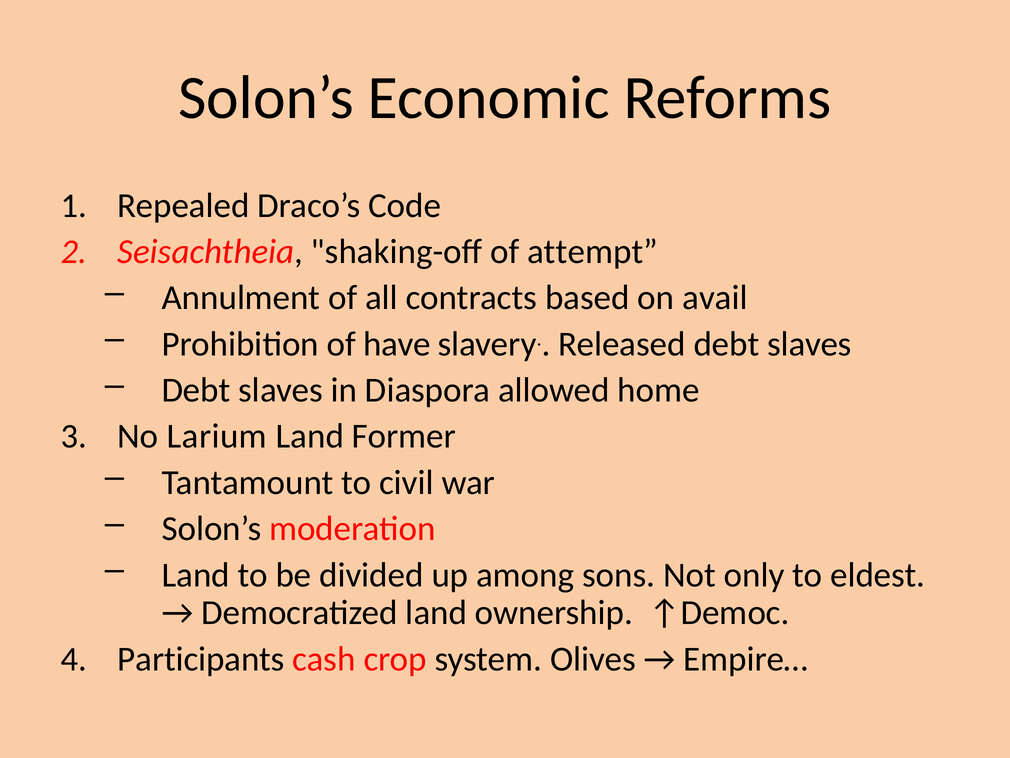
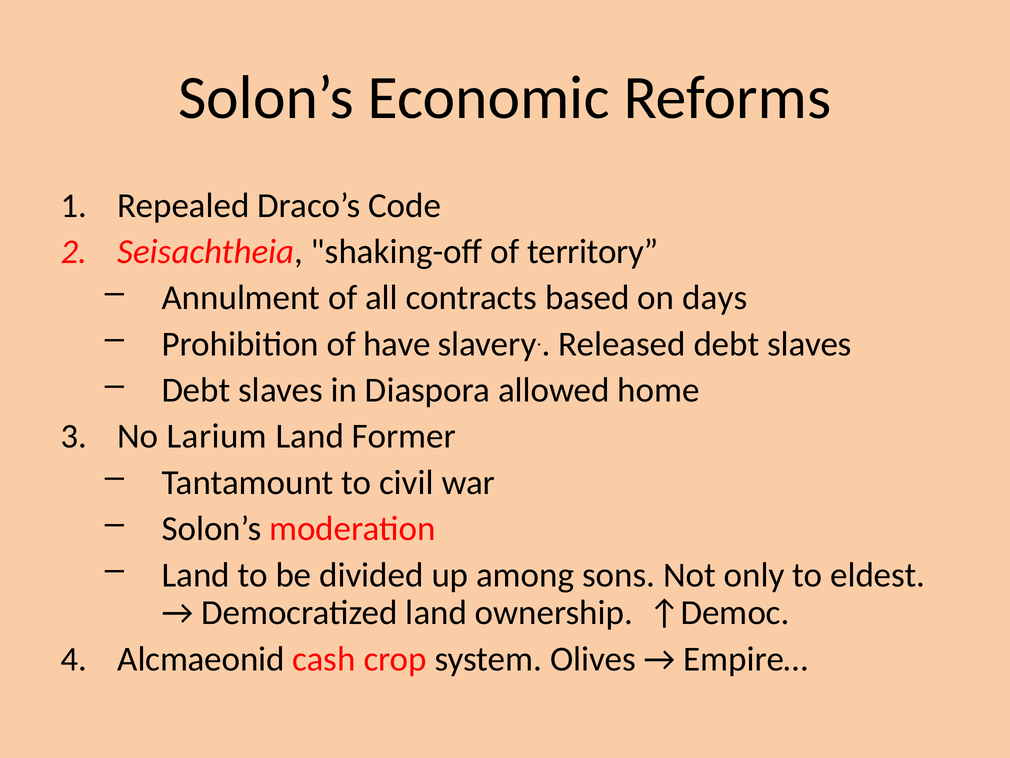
attempt: attempt -> territory
avail: avail -> days
Participants: Participants -> Alcmaeonid
